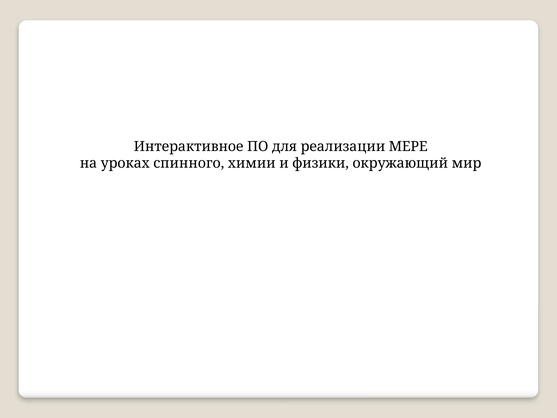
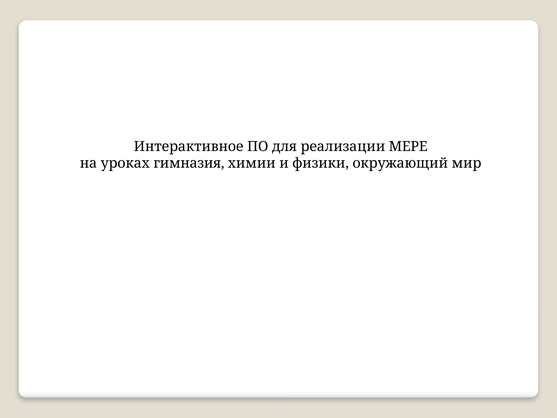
спинного: спинного -> гимназия
